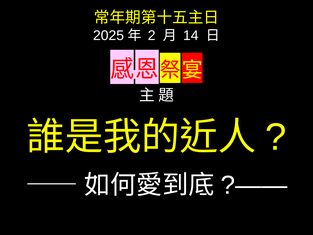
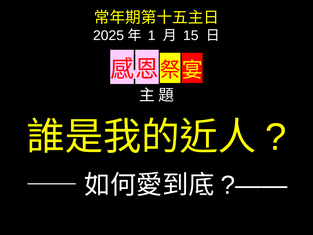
2: 2 -> 1
14: 14 -> 15
